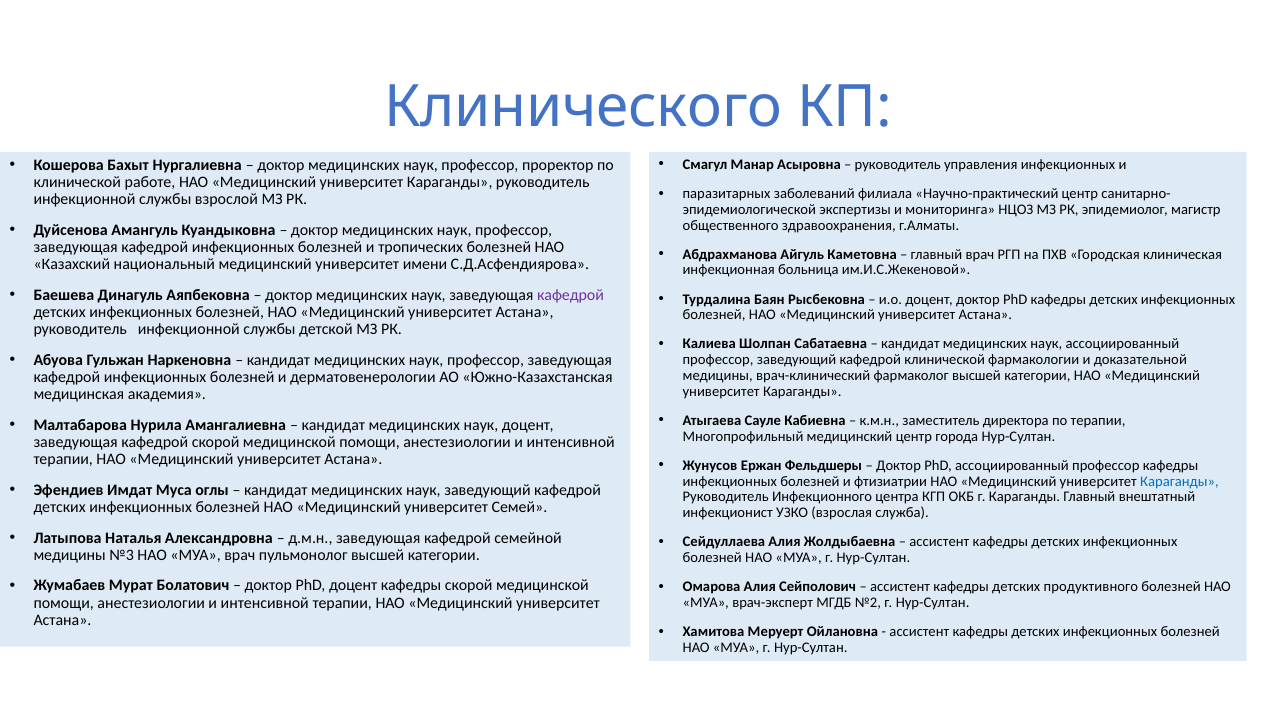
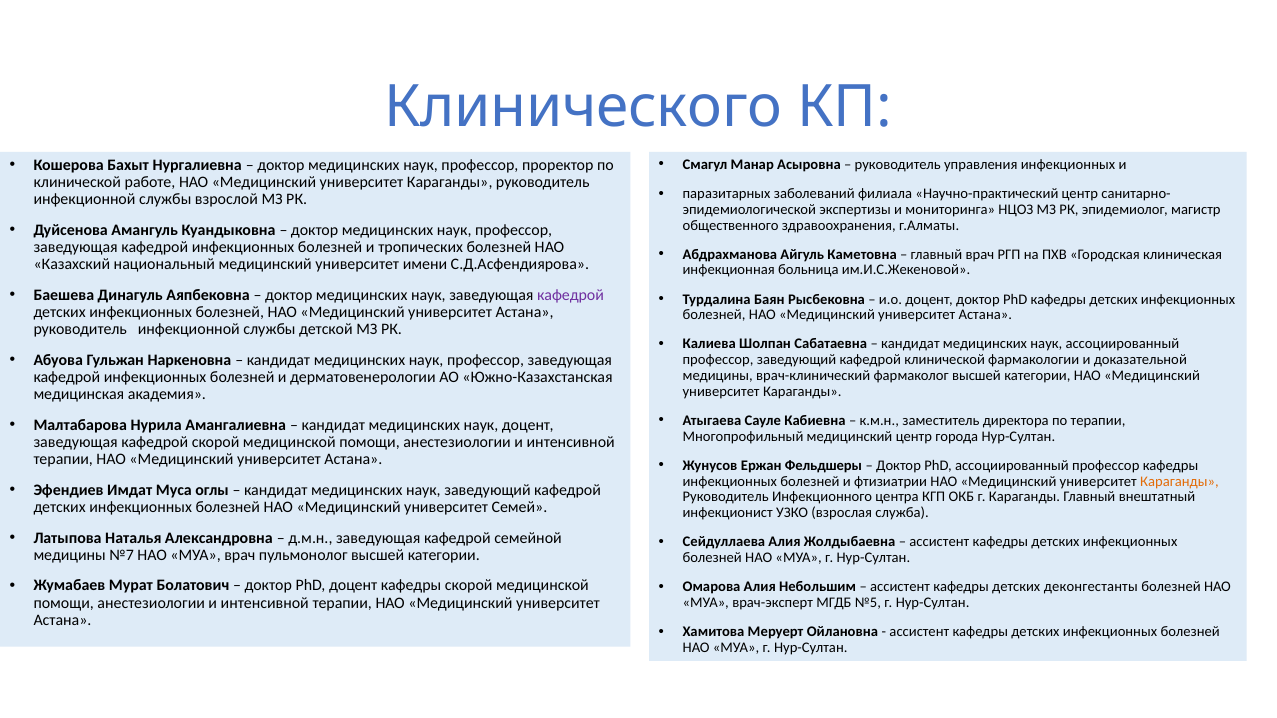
Караганды at (1179, 482) colour: blue -> orange
№3: №3 -> №7
Сейполович: Сейполович -> Небольшим
продуктивного: продуктивного -> деконгестанты
№2: №2 -> №5
